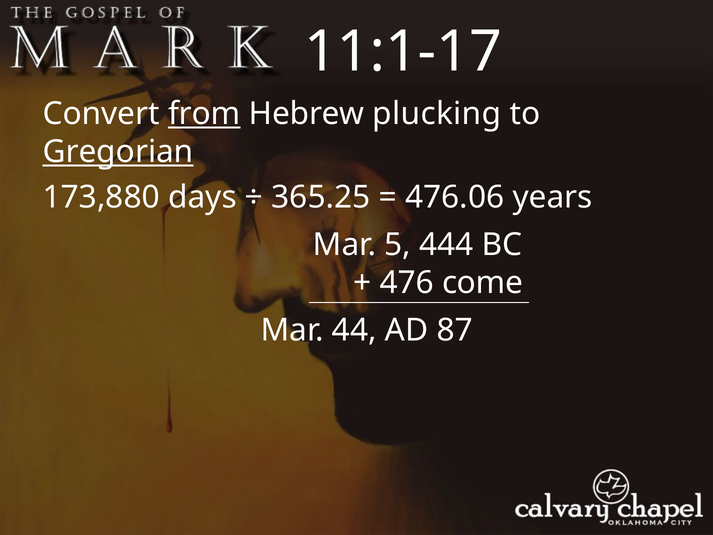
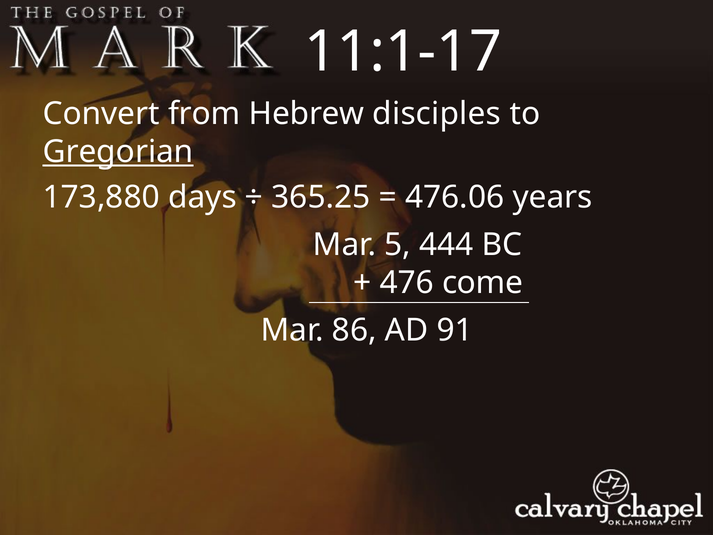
from underline: present -> none
plucking: plucking -> disciples
44: 44 -> 86
87: 87 -> 91
